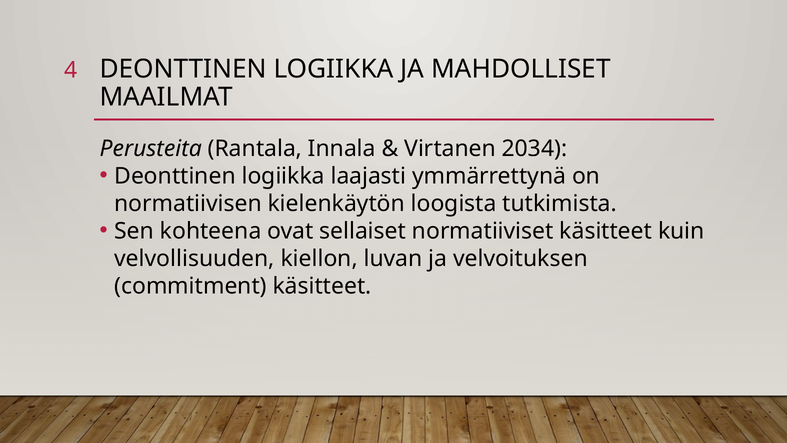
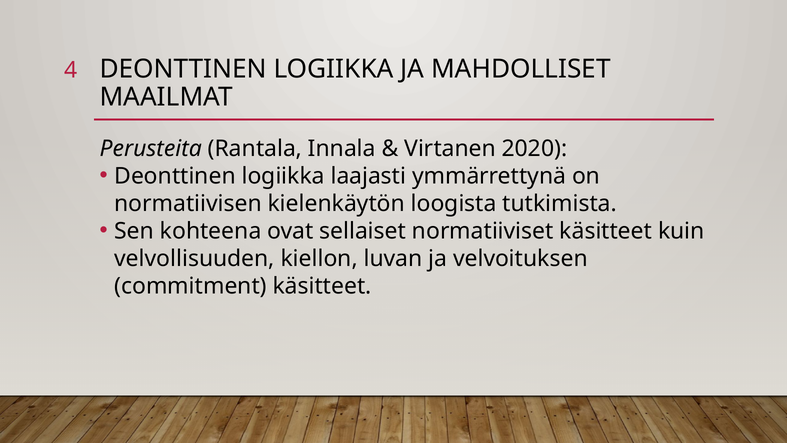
2034: 2034 -> 2020
